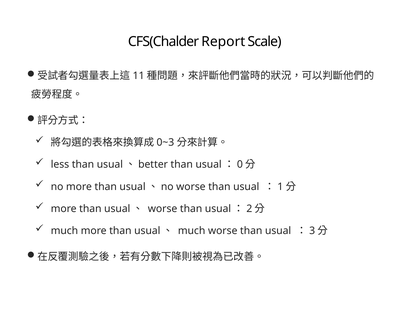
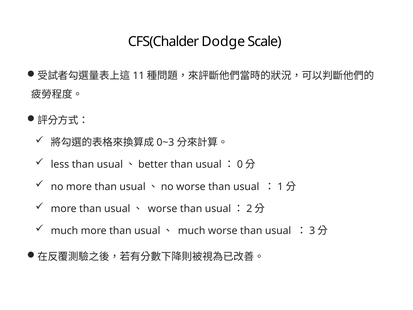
Report: Report -> Dodge
